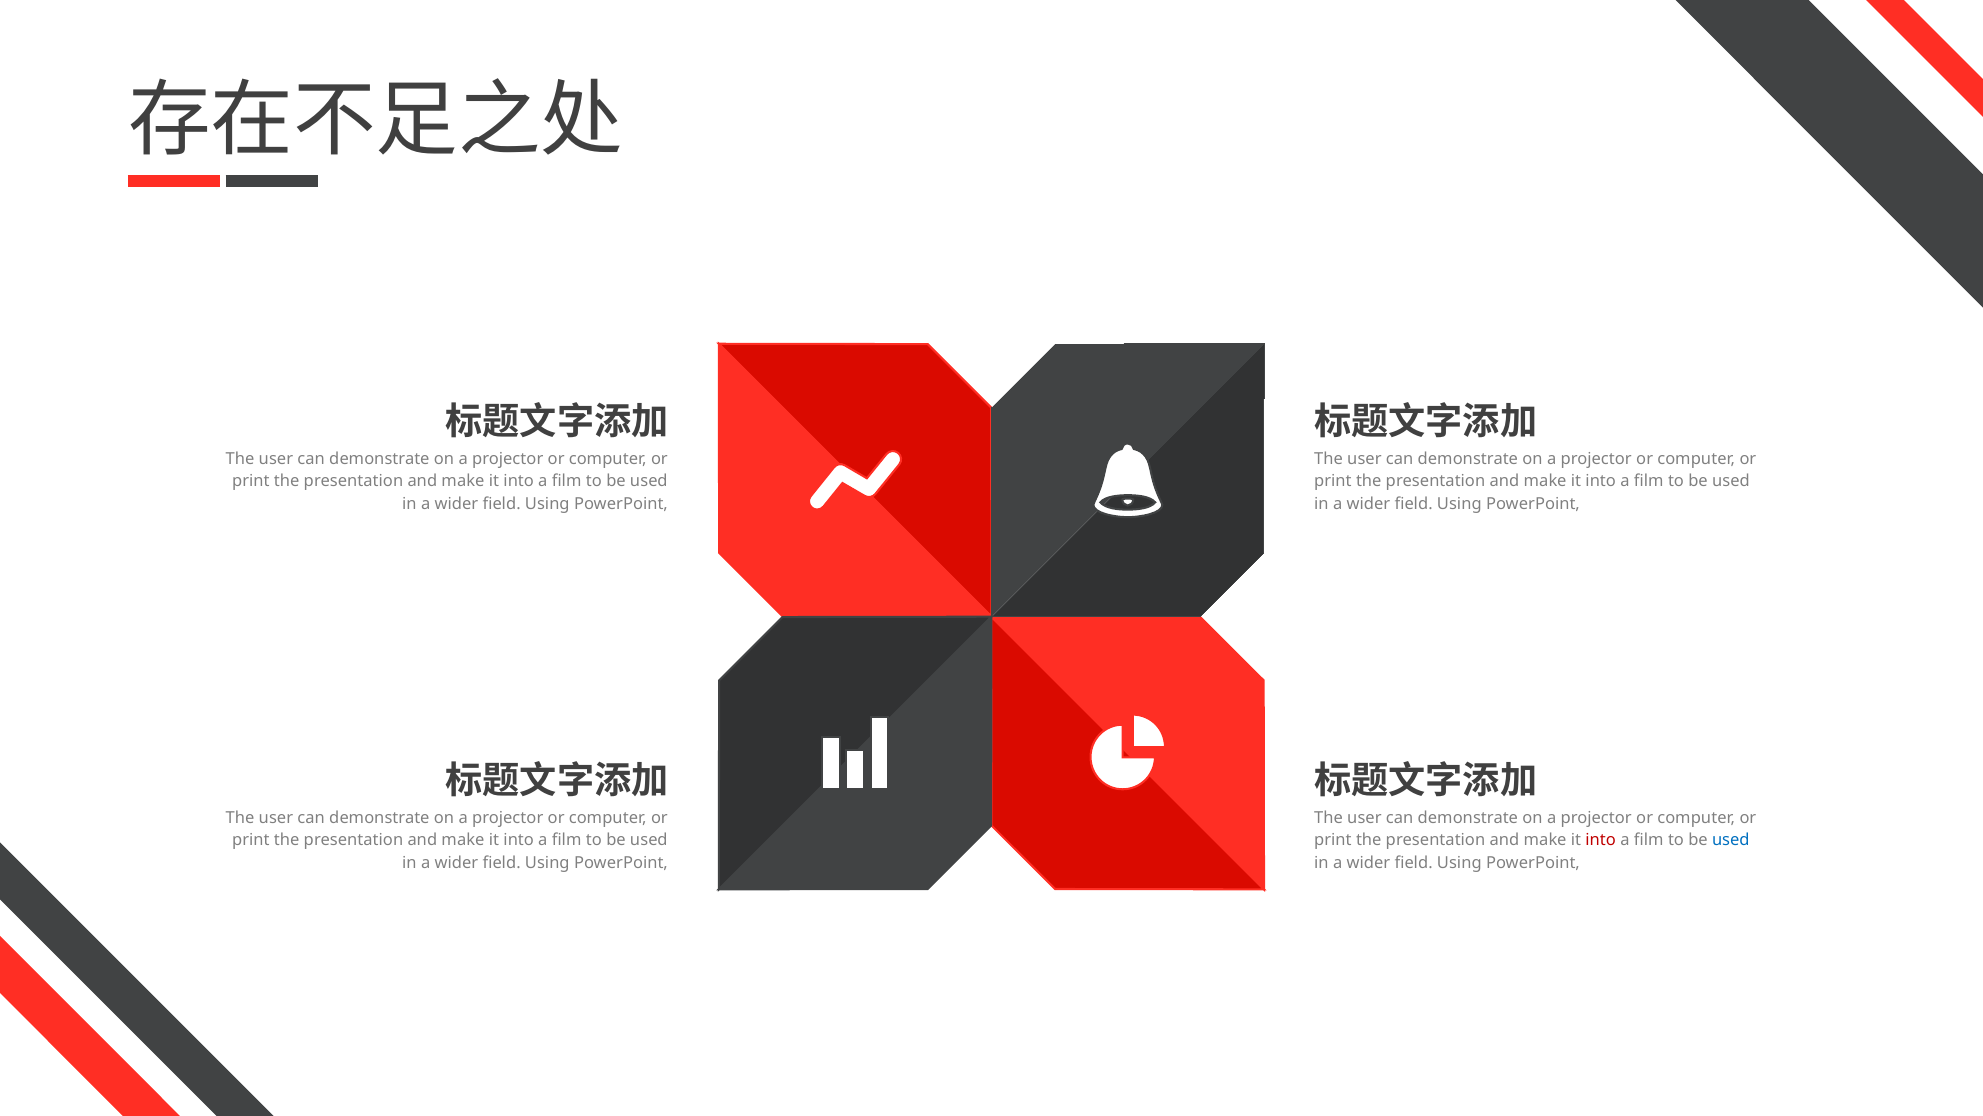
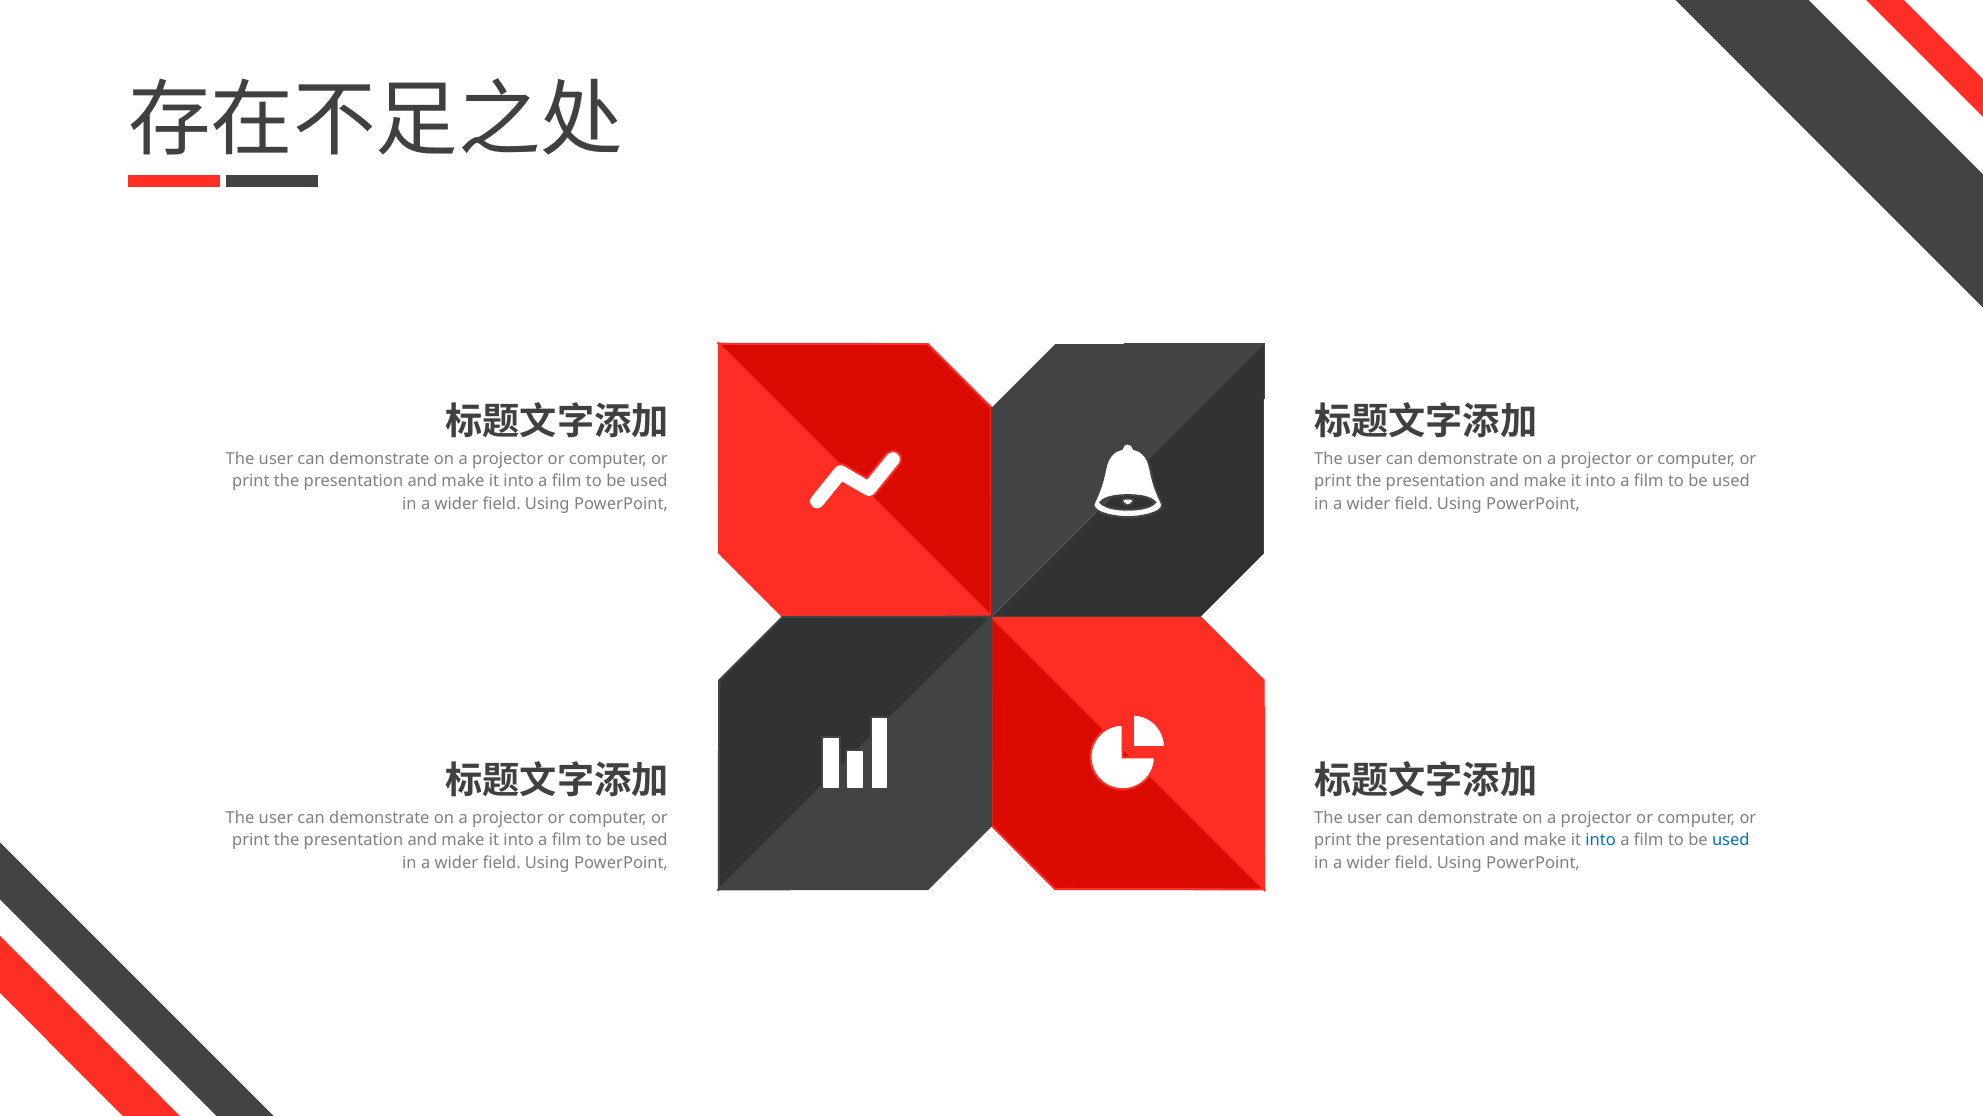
into at (1601, 840) colour: red -> blue
